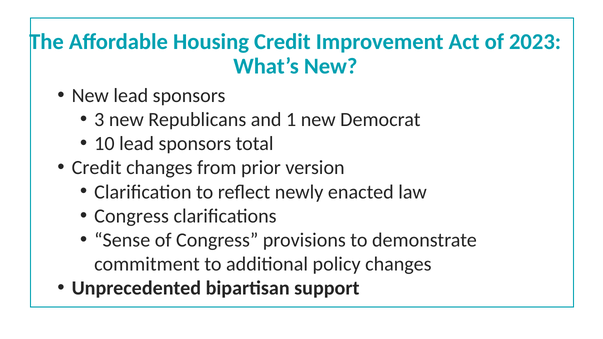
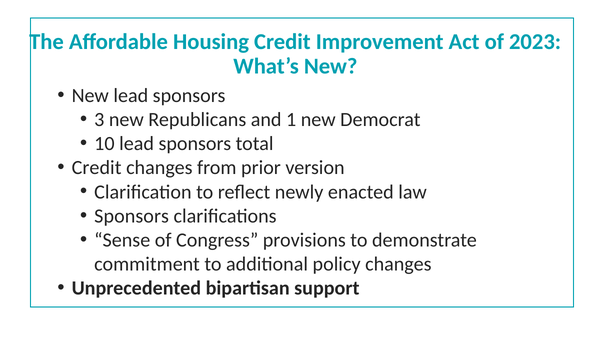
Congress at (132, 216): Congress -> Sponsors
